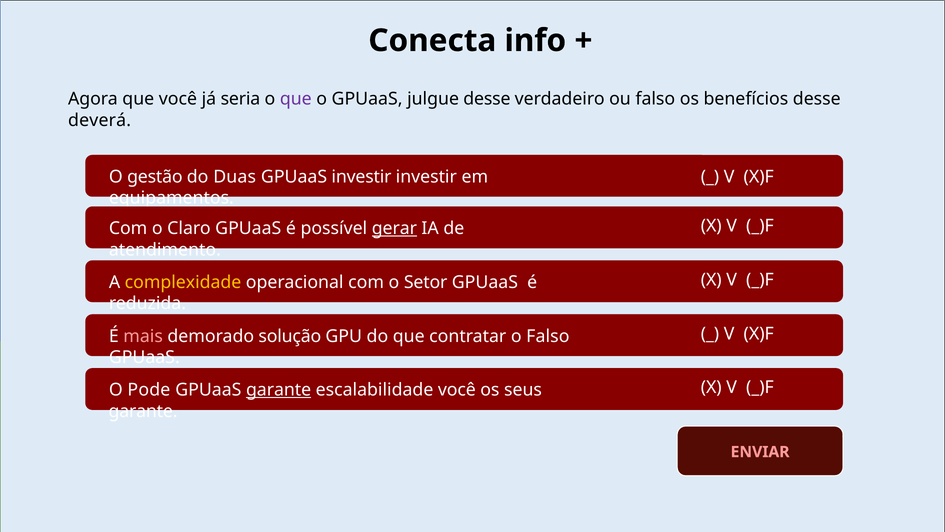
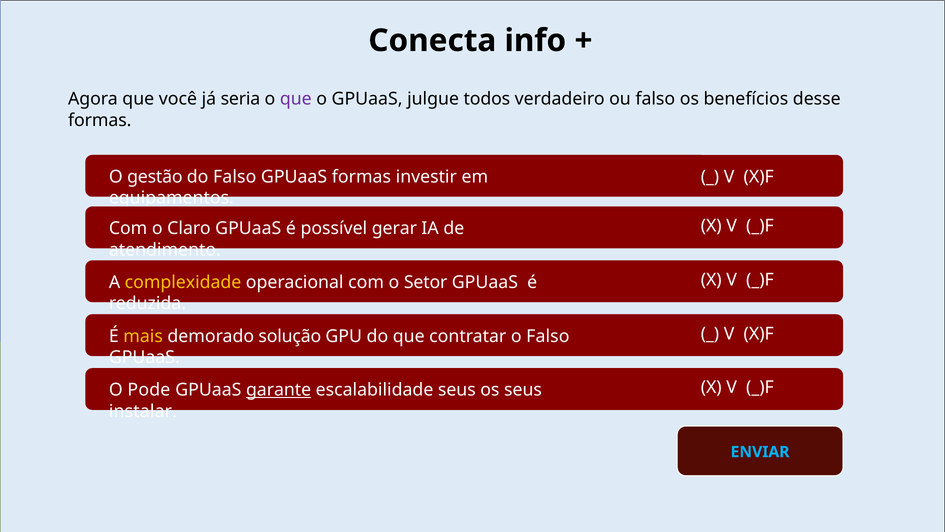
julgue desse: desse -> todos
deverá at (100, 120): deverá -> formas
do Duas: Duas -> Falso
GPUaaS investir: investir -> formas
gerar underline: present -> none
mais colour: pink -> yellow
escalabilidade você: você -> seus
garante at (143, 411): garante -> instalar
ENVIAR colour: pink -> light blue
